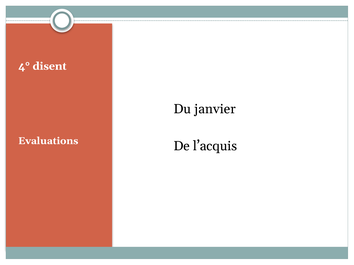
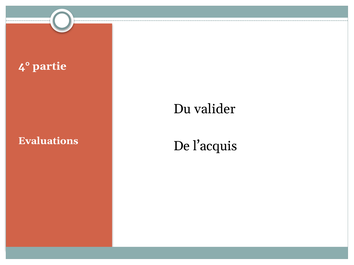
disent: disent -> partie
janvier: janvier -> valider
